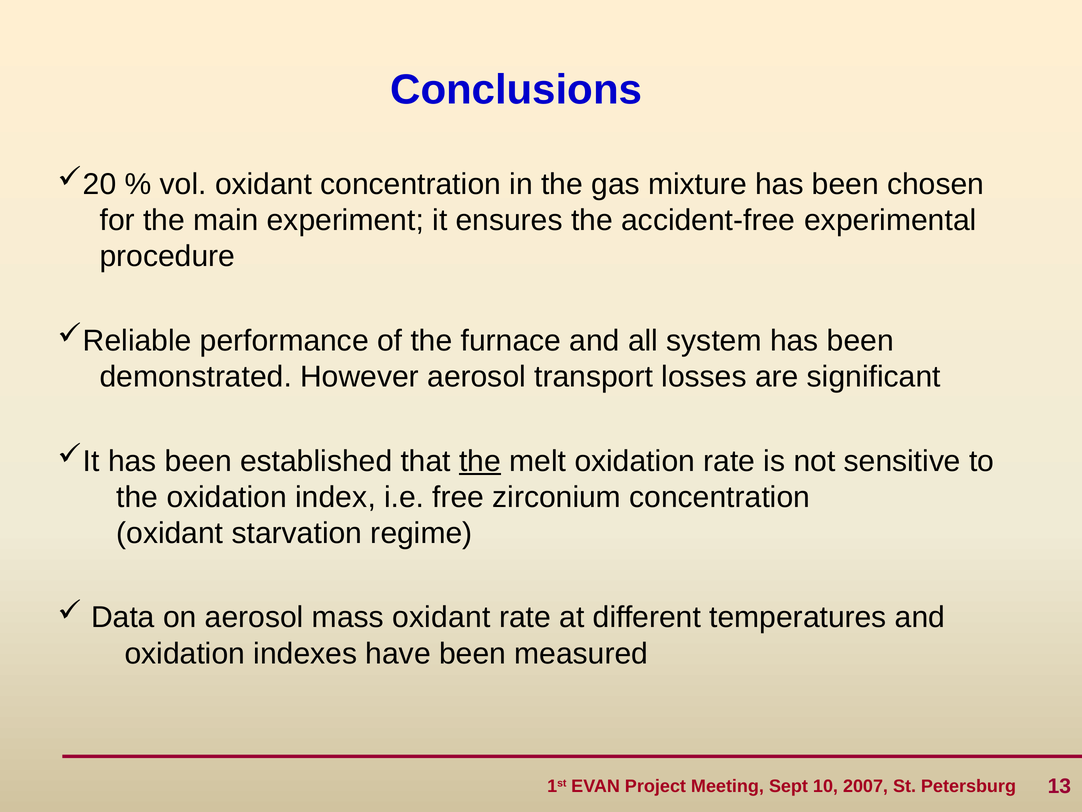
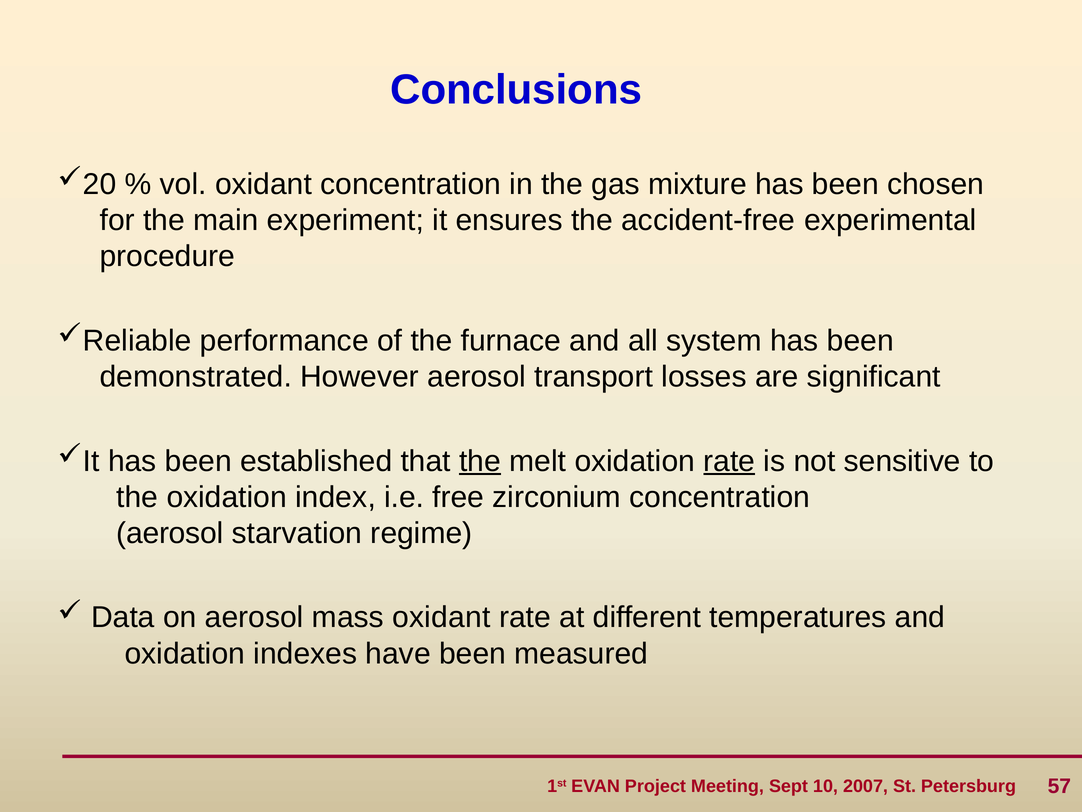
rate at (729, 461) underline: none -> present
oxidant at (170, 533): oxidant -> aerosol
13: 13 -> 57
